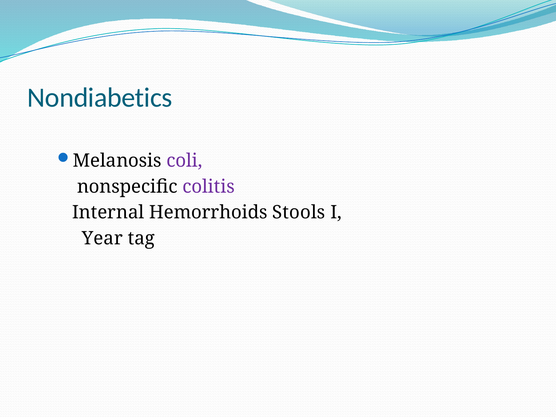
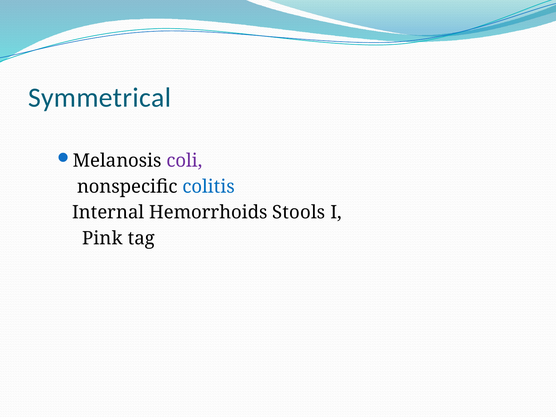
Nondiabetics: Nondiabetics -> Symmetrical
colitis colour: purple -> blue
Year: Year -> Pink
